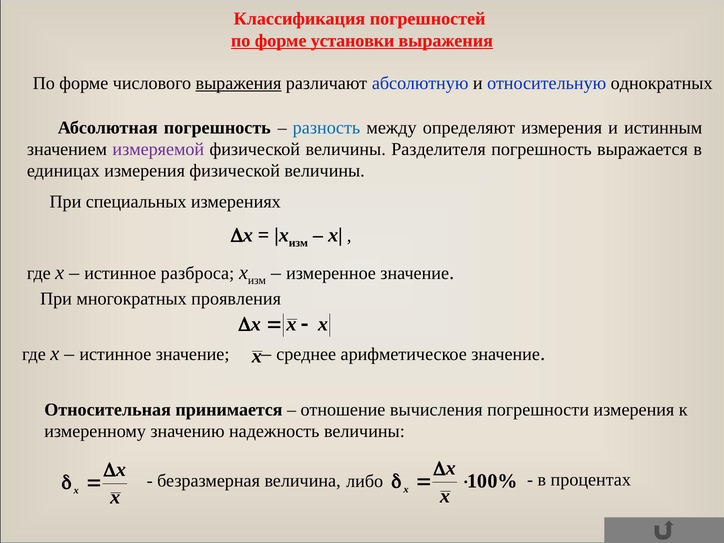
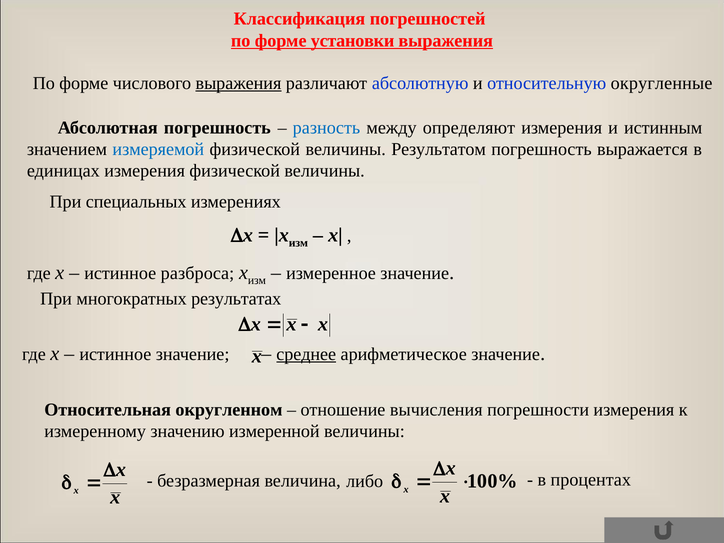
однократных: однократных -> округленные
измеряемой colour: purple -> blue
Разделителя: Разделителя -> Результатом
проявления: проявления -> результатах
среднее underline: none -> present
принимается: принимается -> округленном
надежность: надежность -> измеренной
